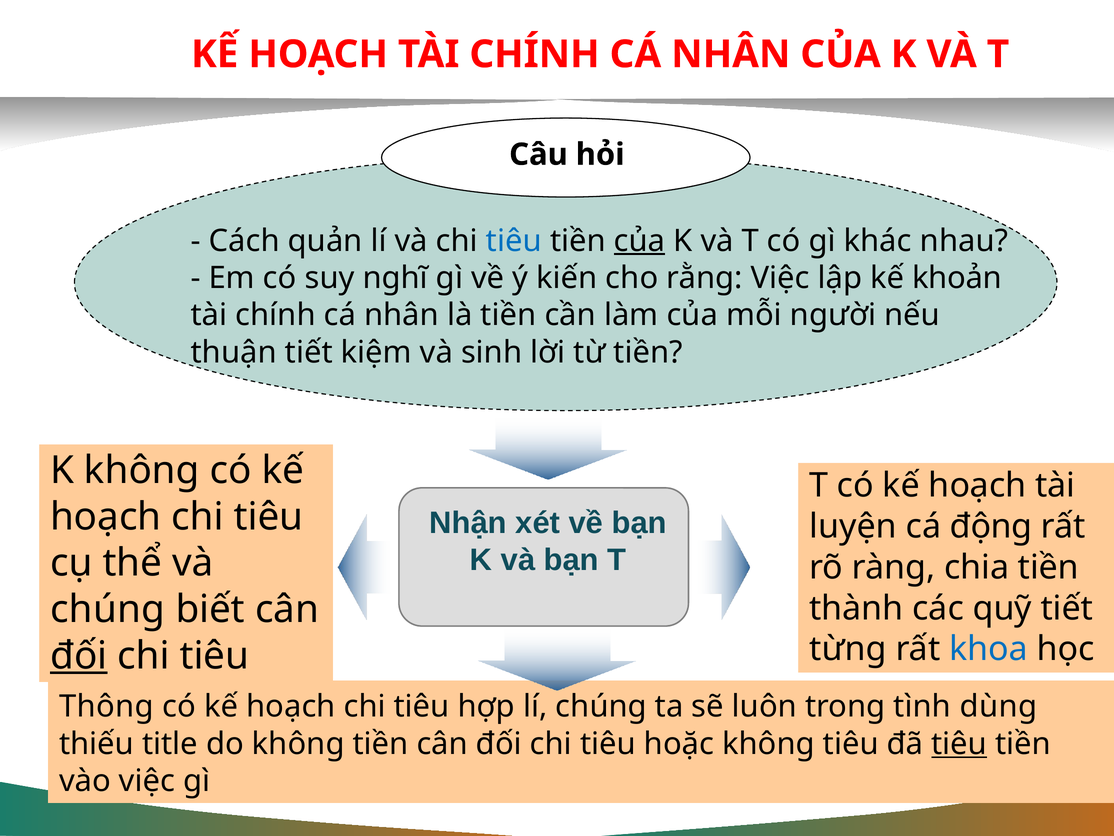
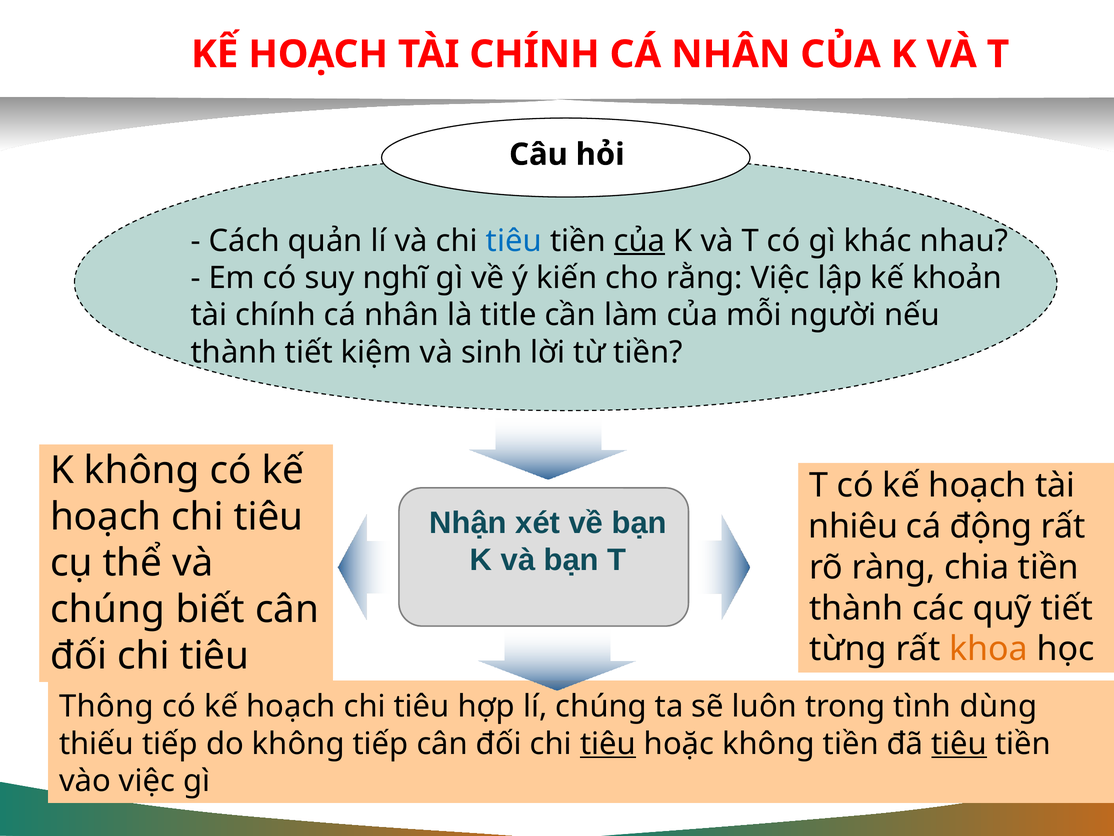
là tiền: tiền -> title
thuận at (234, 352): thuận -> thành
luyện: luyện -> nhiêu
khoa colour: blue -> orange
đối at (79, 656) underline: present -> none
thiếu title: title -> tiếp
không tiền: tiền -> tiếp
tiêu at (608, 743) underline: none -> present
không tiêu: tiêu -> tiền
